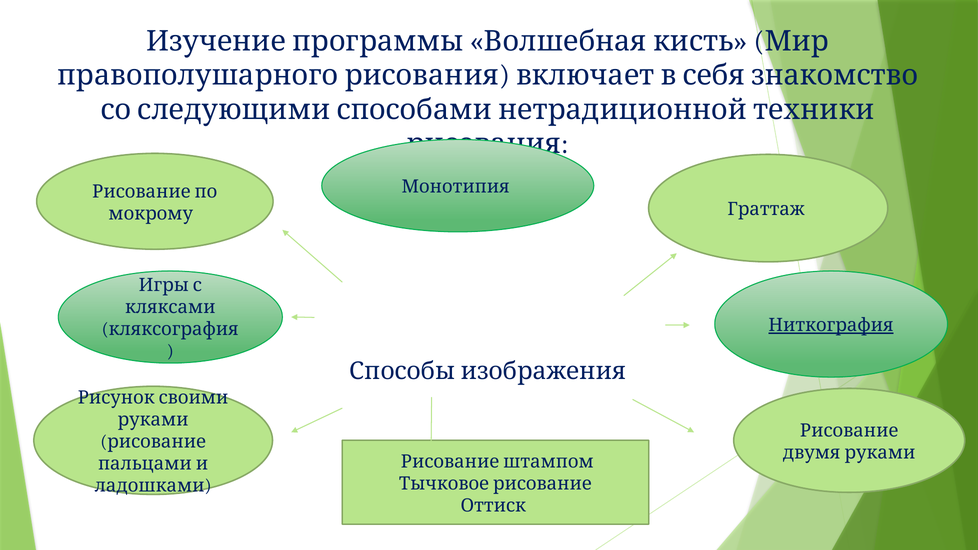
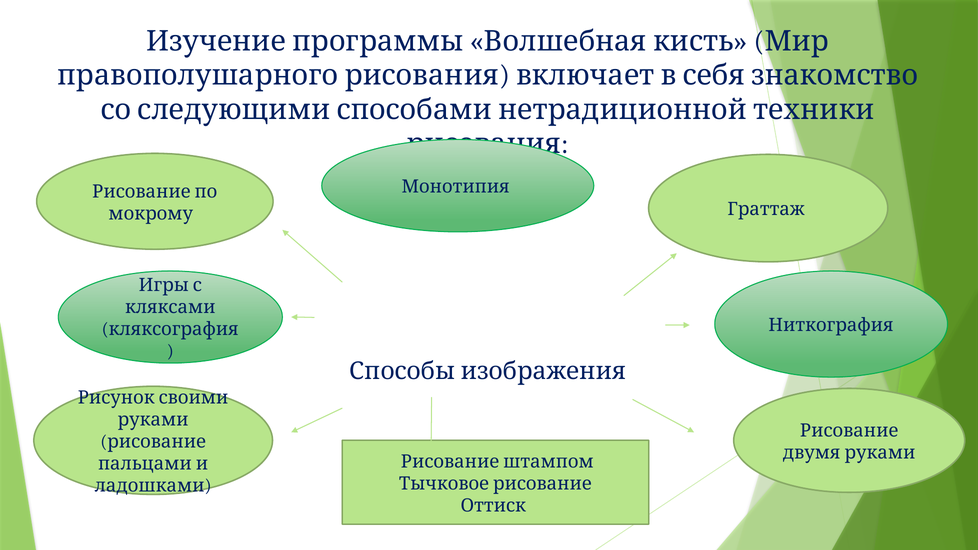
Ниткография underline: present -> none
